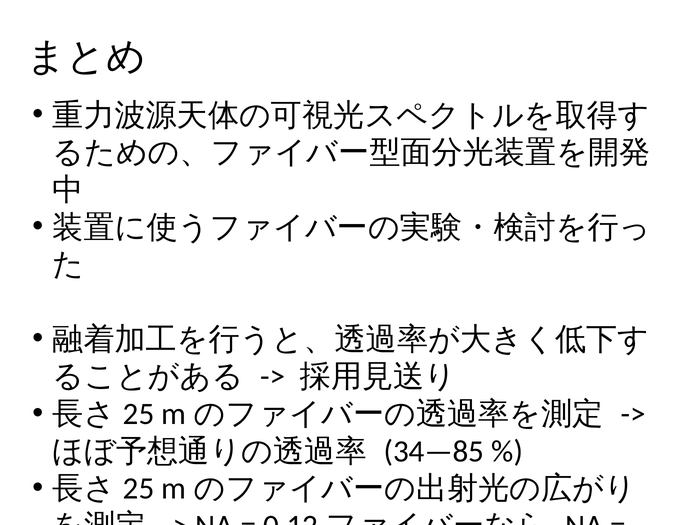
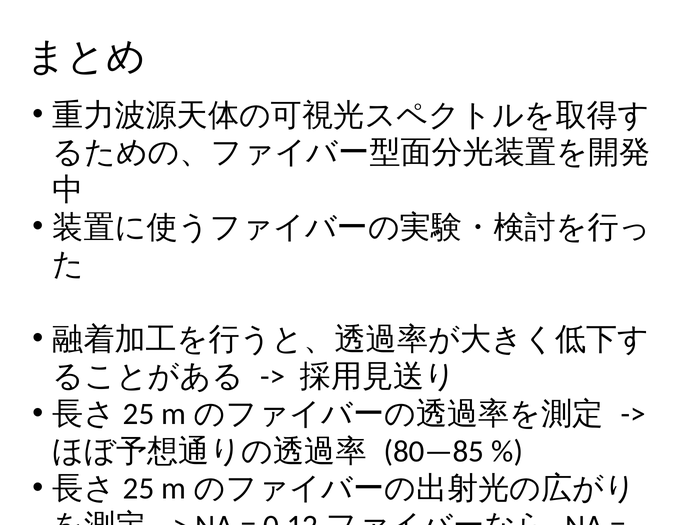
34—85: 34—85 -> 80—85
